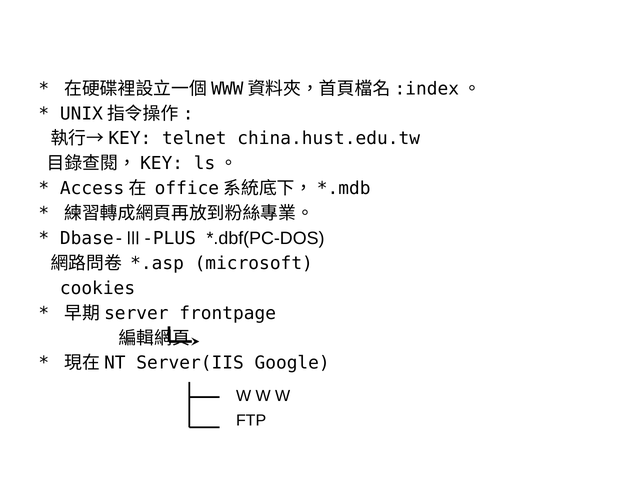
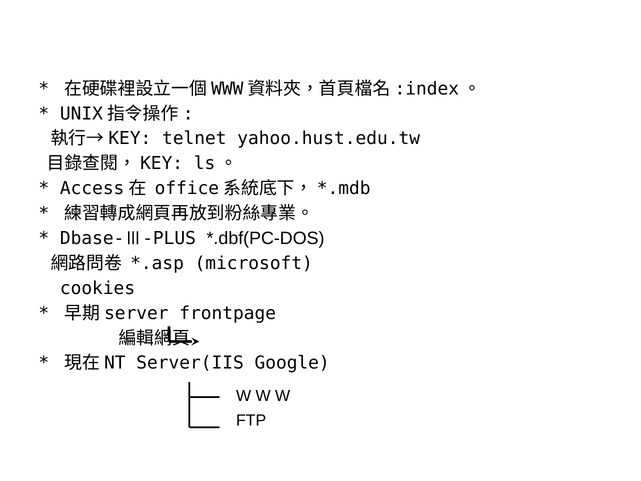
china.hust.edu.tw: china.hust.edu.tw -> yahoo.hust.edu.tw
